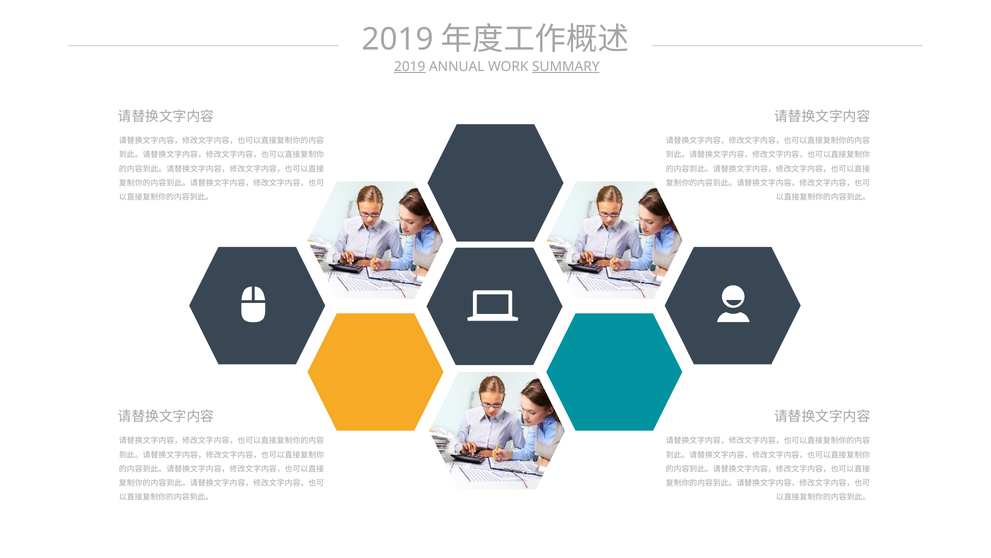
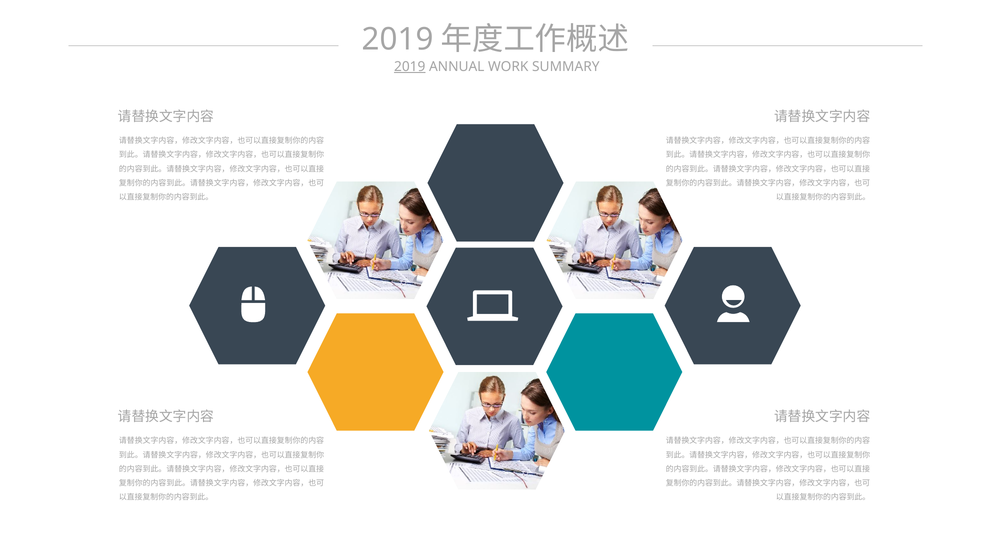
SUMMARY underline: present -> none
